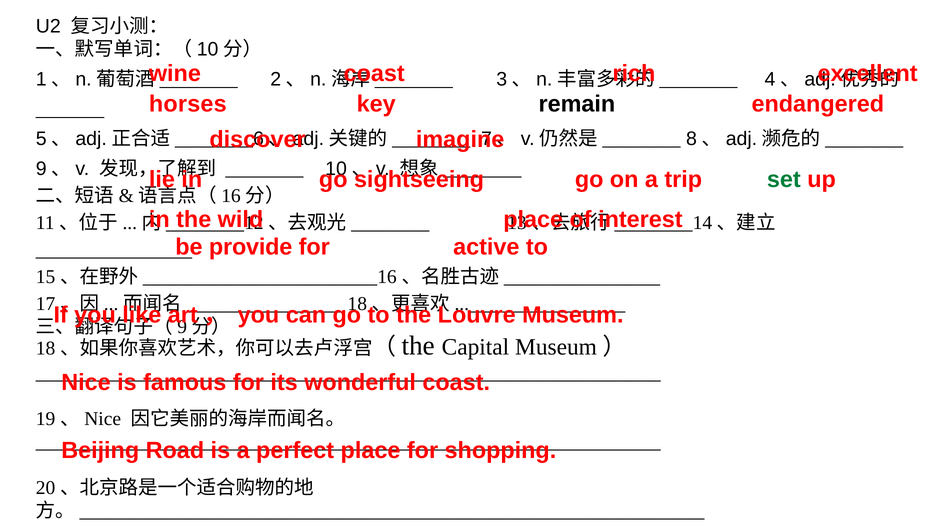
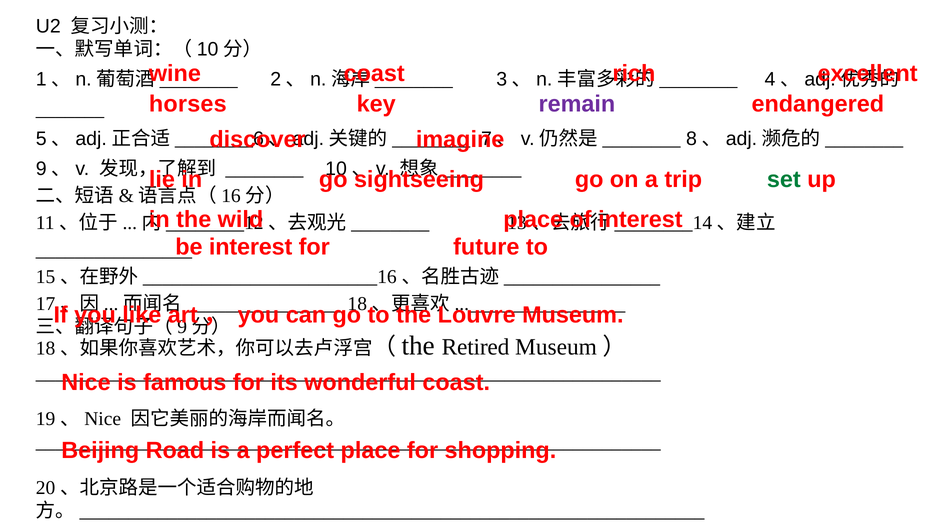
remain colour: black -> purple
provide at (251, 247): provide -> interest
active: active -> future
Capital: Capital -> Retired
